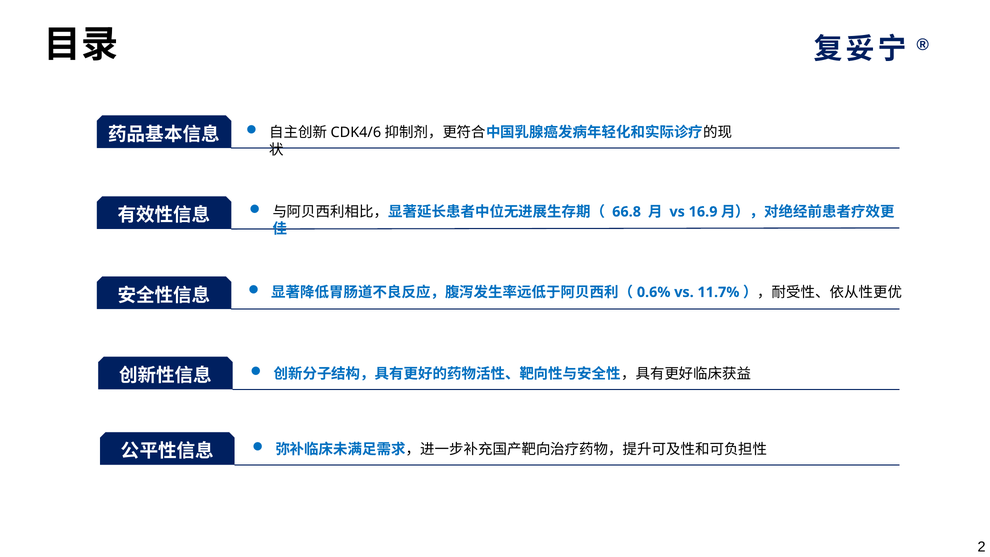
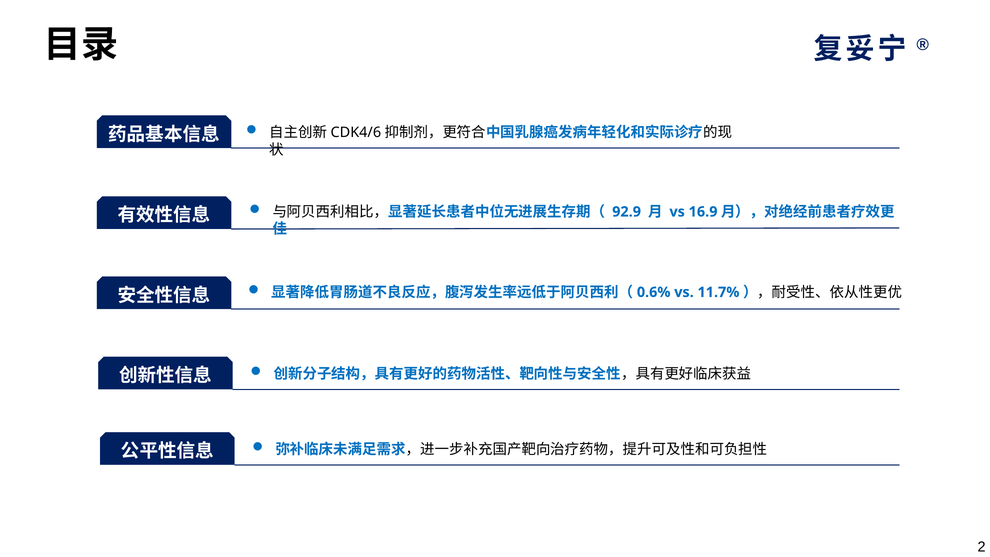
66.8: 66.8 -> 92.9
